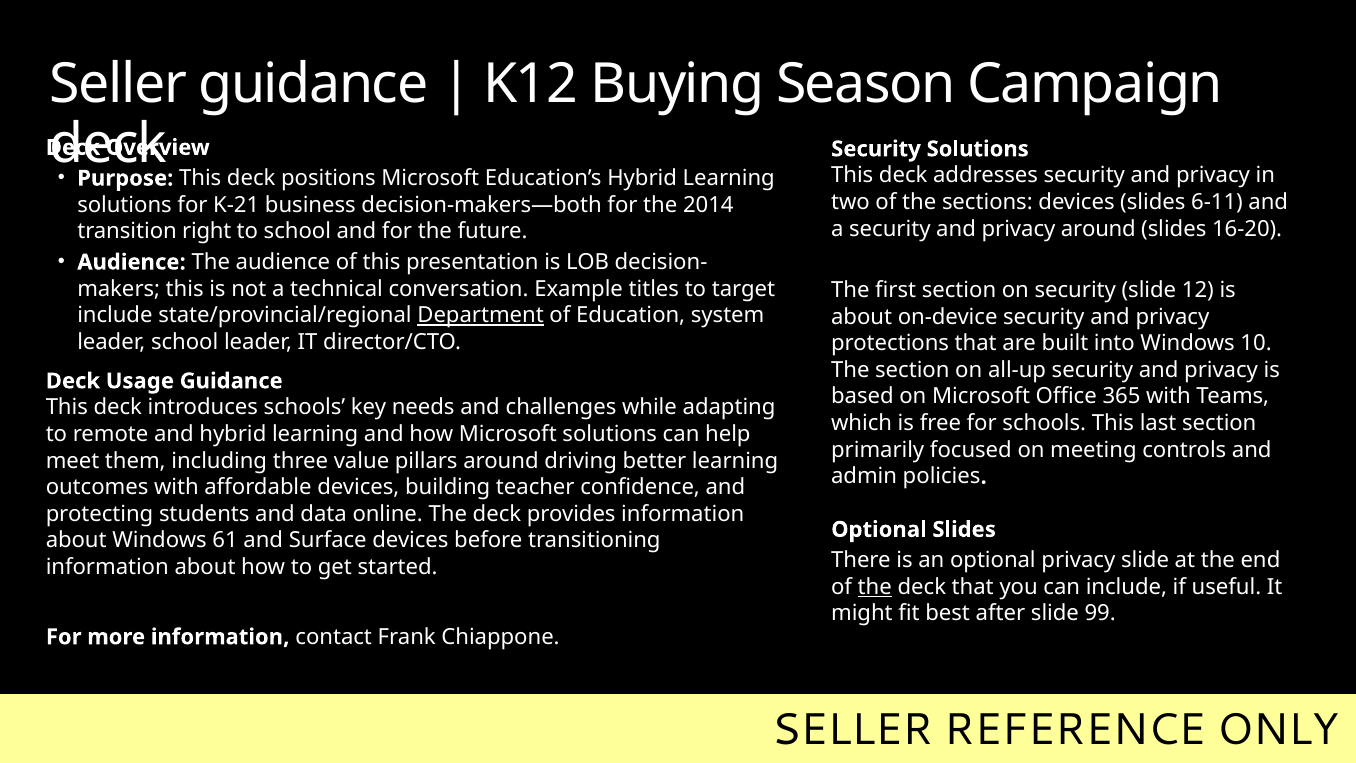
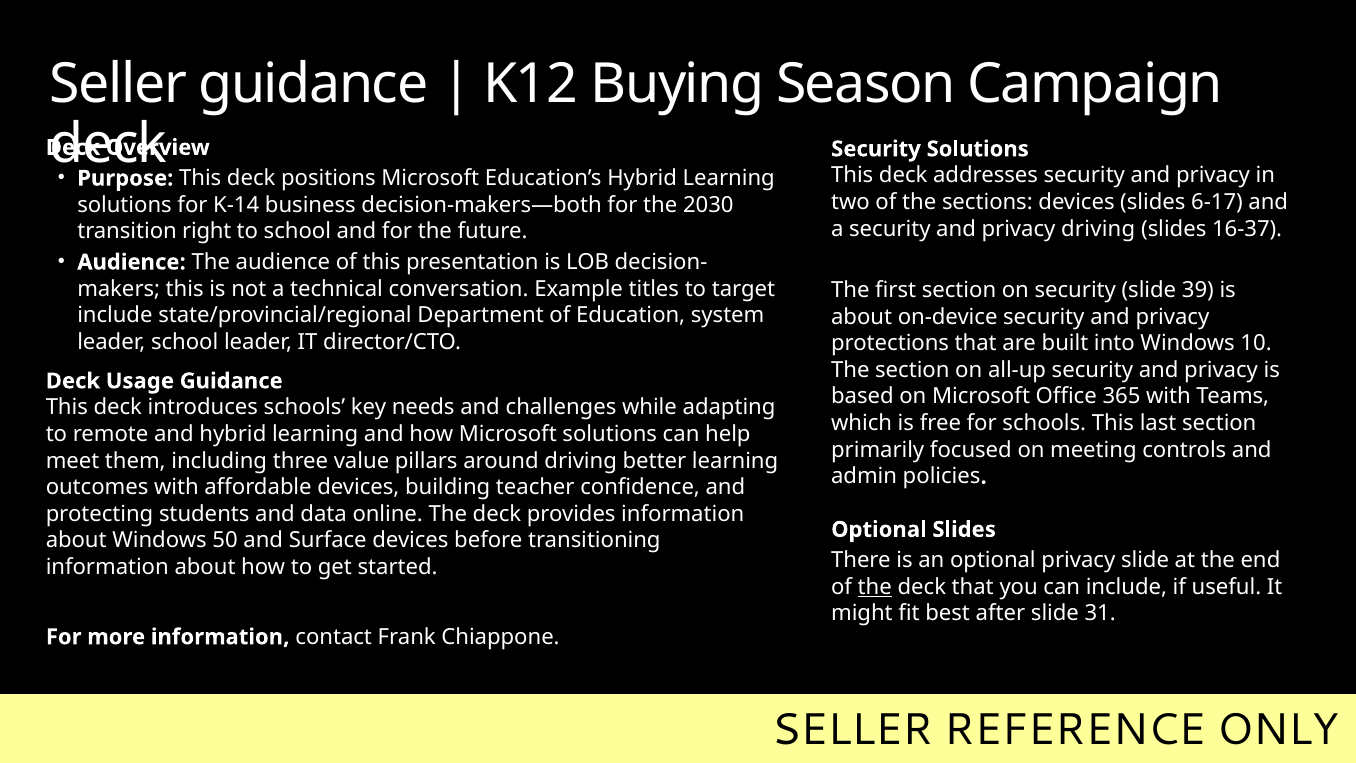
6-11: 6-11 -> 6-17
K-21: K-21 -> K-14
2014: 2014 -> 2030
privacy around: around -> driving
16-20: 16-20 -> 16-37
12: 12 -> 39
Department underline: present -> none
61: 61 -> 50
99: 99 -> 31
